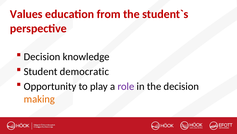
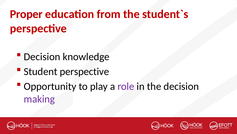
Values: Values -> Proper
Student democratic: democratic -> perspective
making colour: orange -> purple
